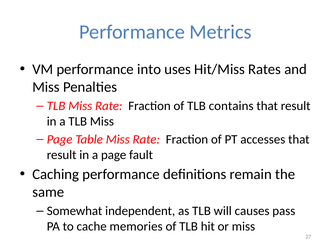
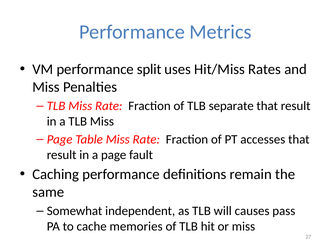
into: into -> split
contains: contains -> separate
